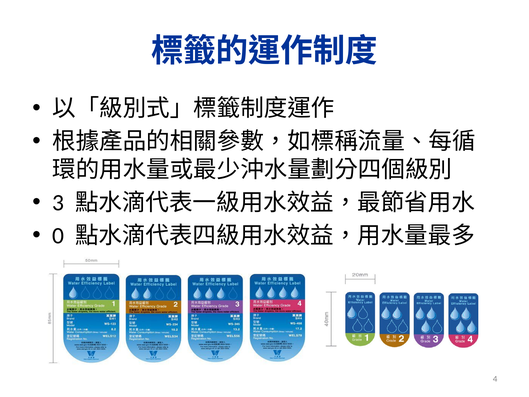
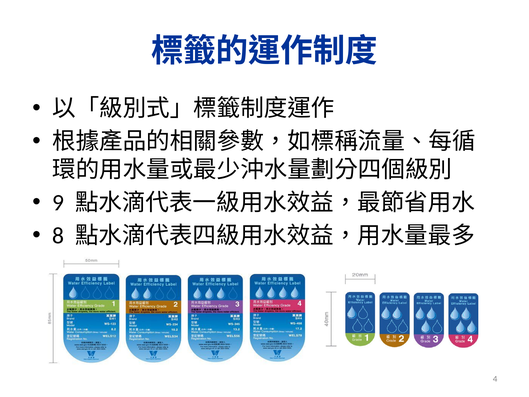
3: 3 -> 9
0: 0 -> 8
